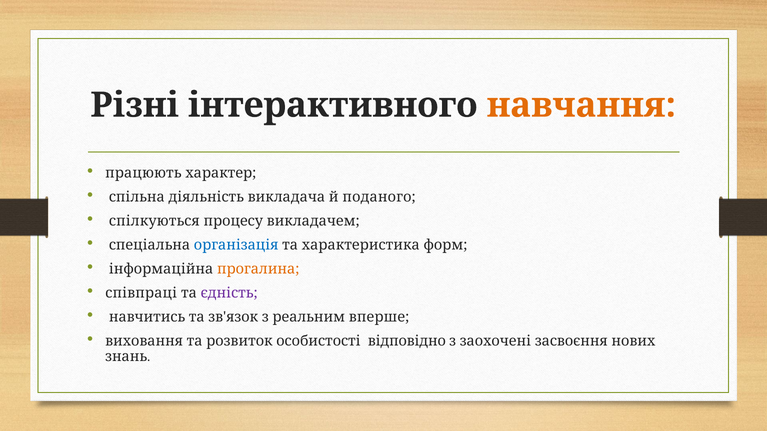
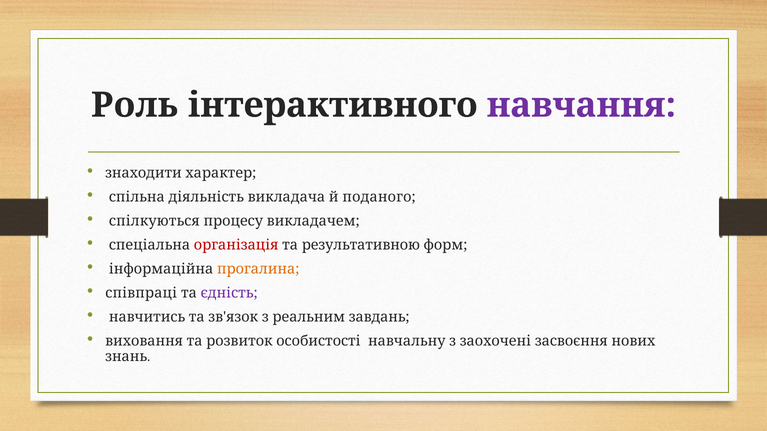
Різні: Різні -> Роль
навчання colour: orange -> purple
працюють: працюють -> знаходити
організація colour: blue -> red
характеристика: характеристика -> результативною
вперше: вперше -> завдань
відповідно: відповідно -> навчальну
